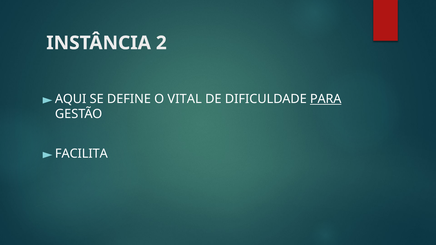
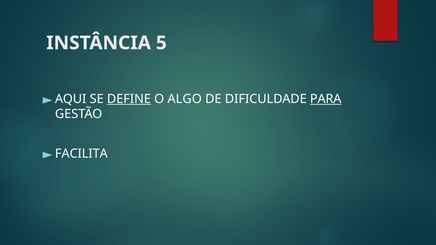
2: 2 -> 5
DEFINE underline: none -> present
VITAL: VITAL -> ALGO
